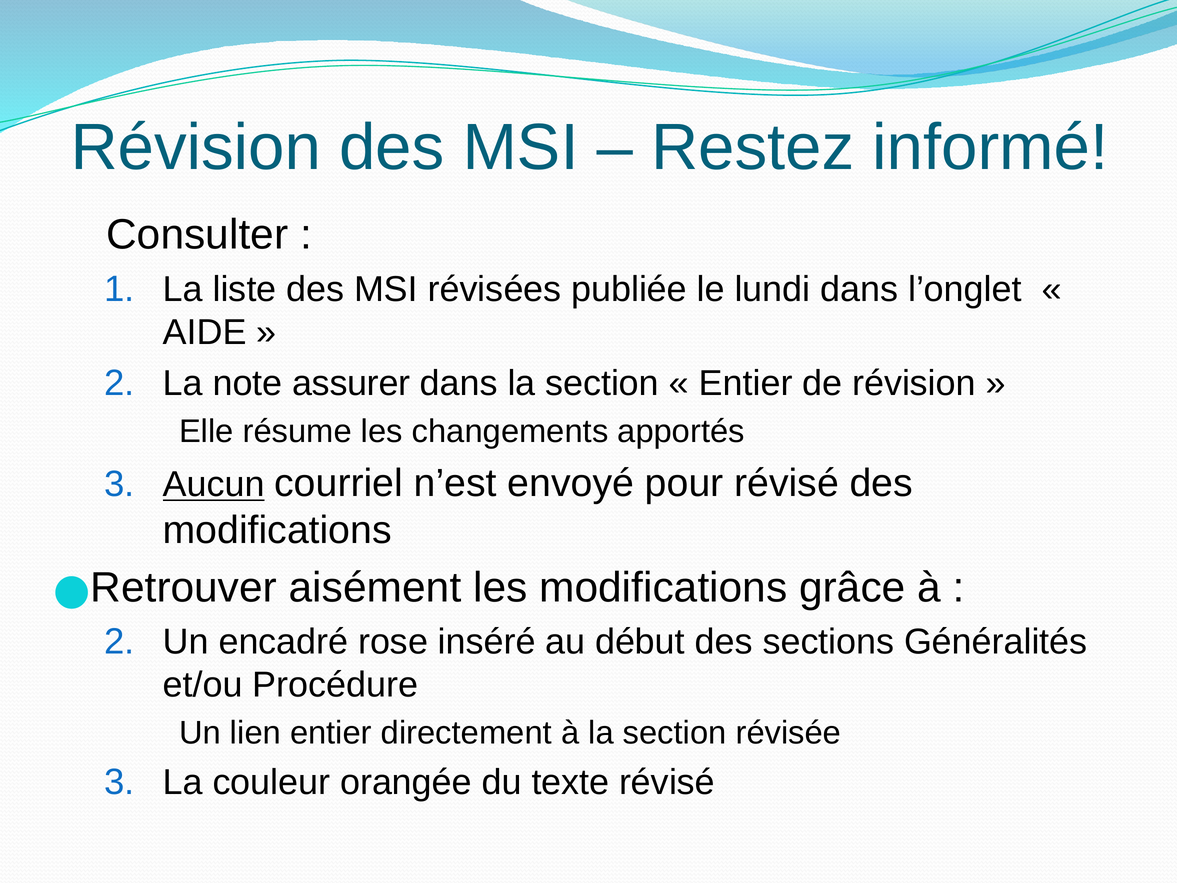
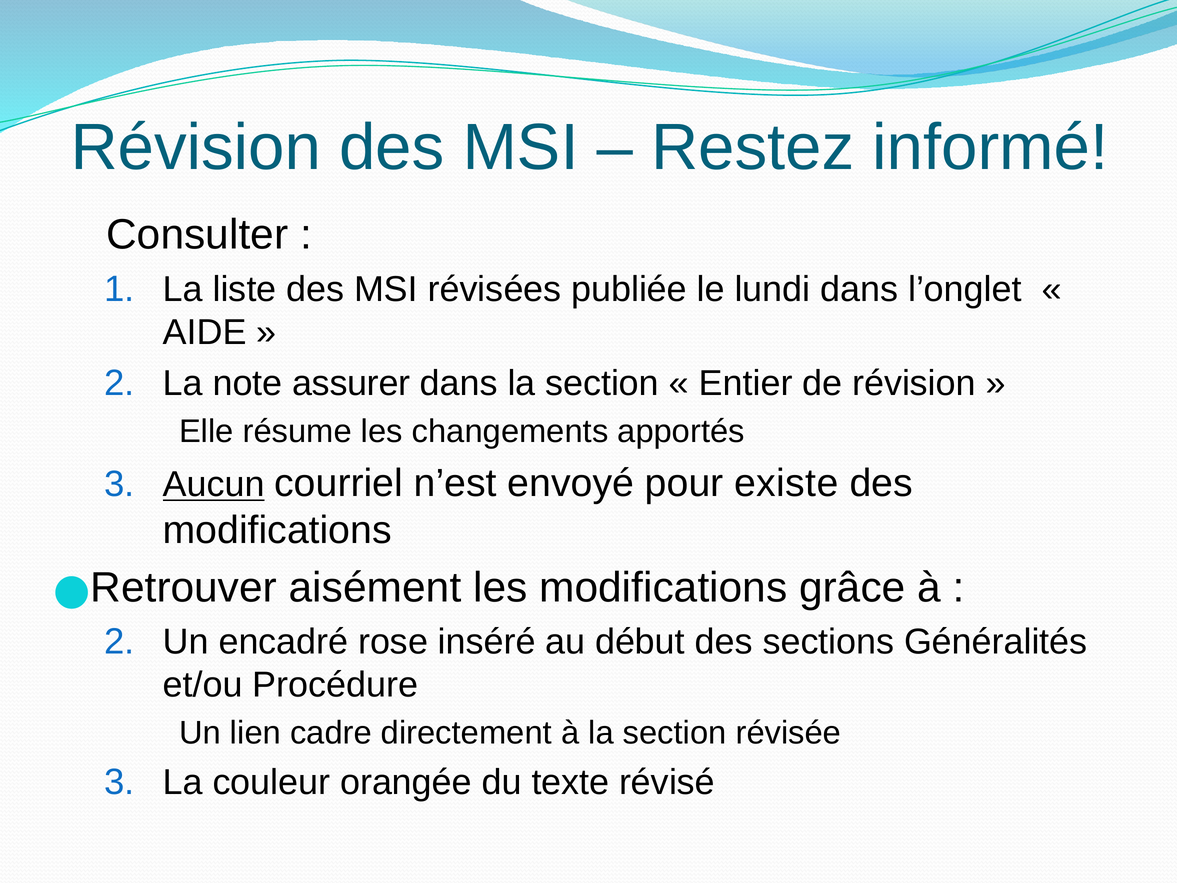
pour révisé: révisé -> existe
lien entier: entier -> cadre
